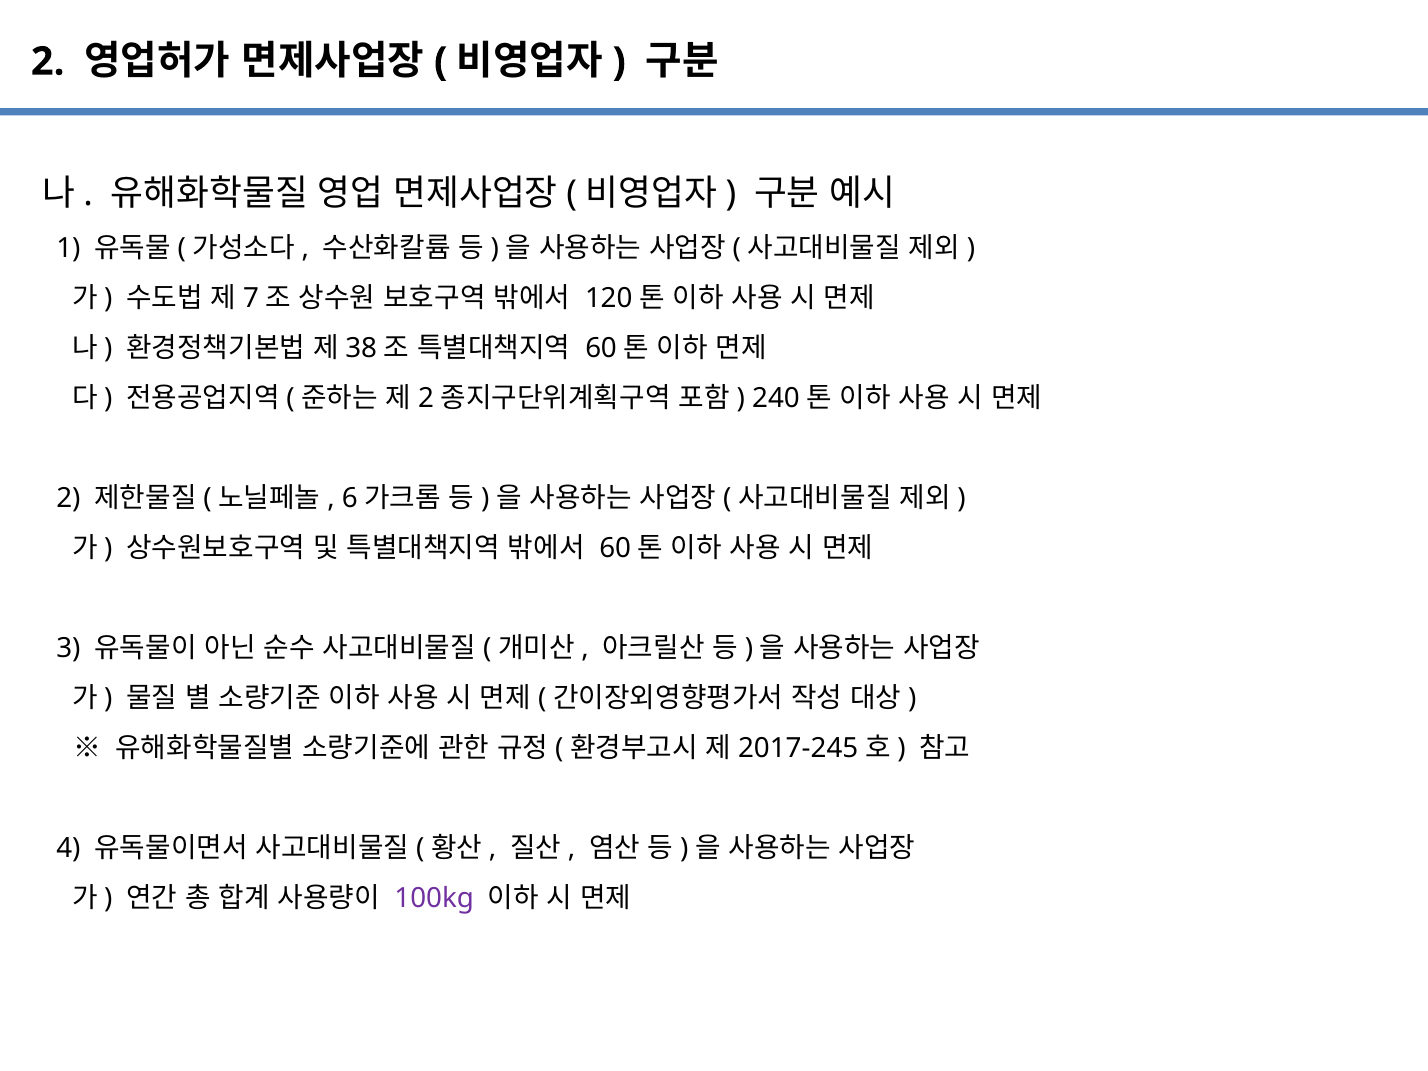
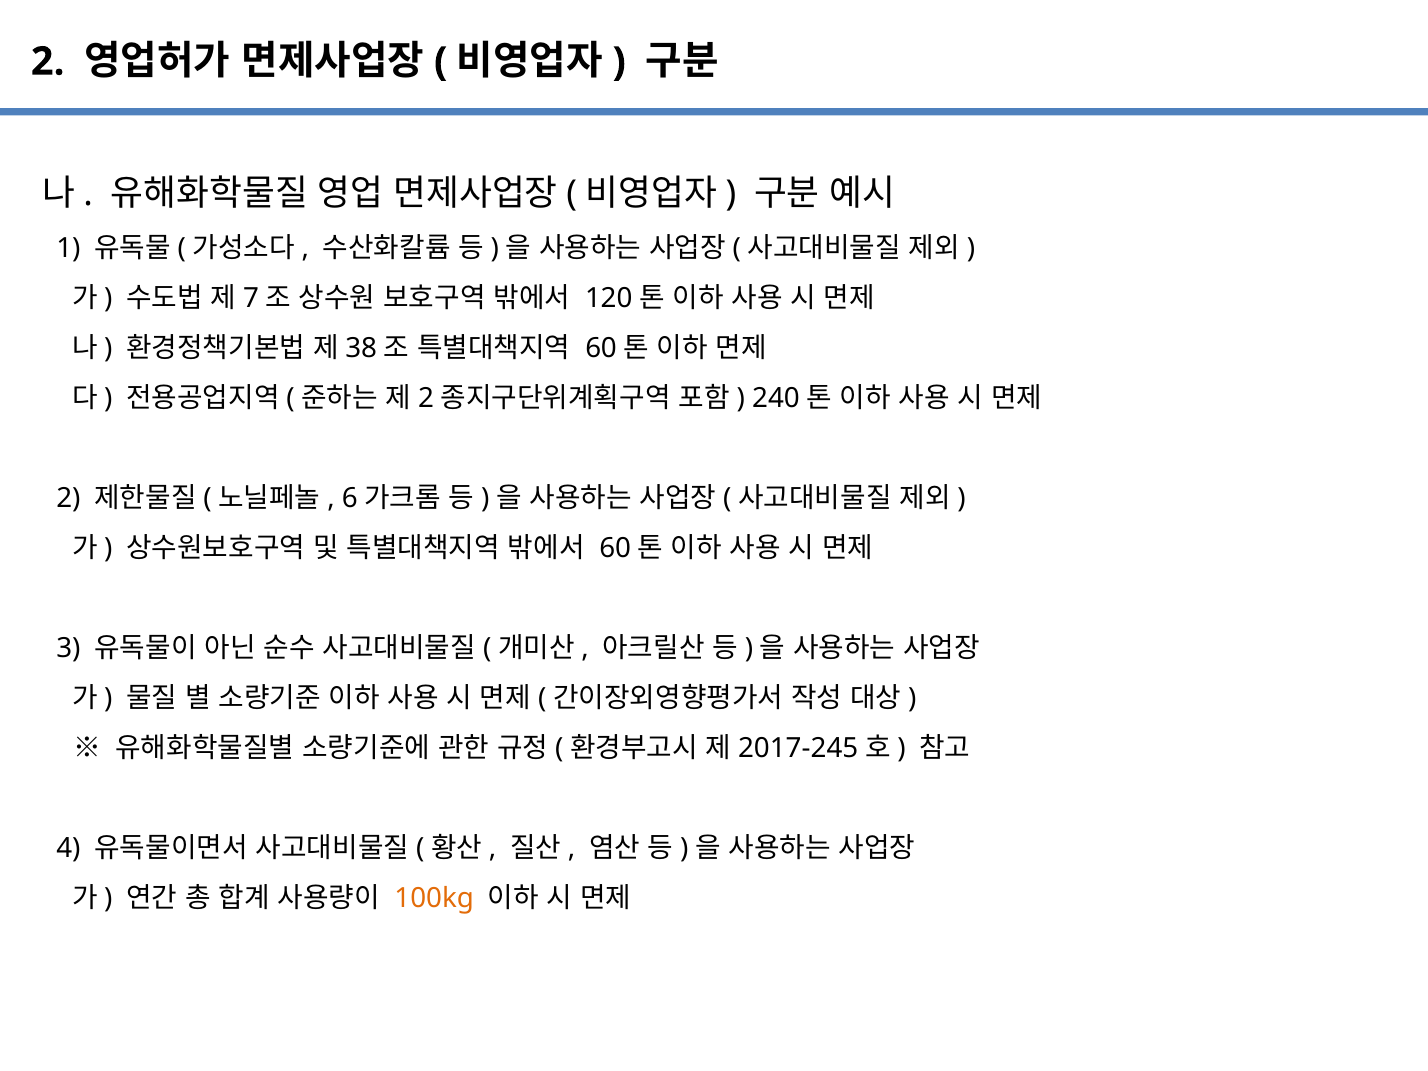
100kg colour: purple -> orange
